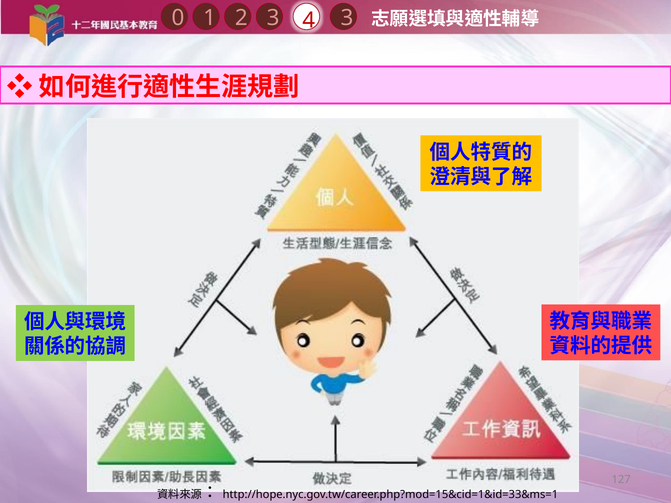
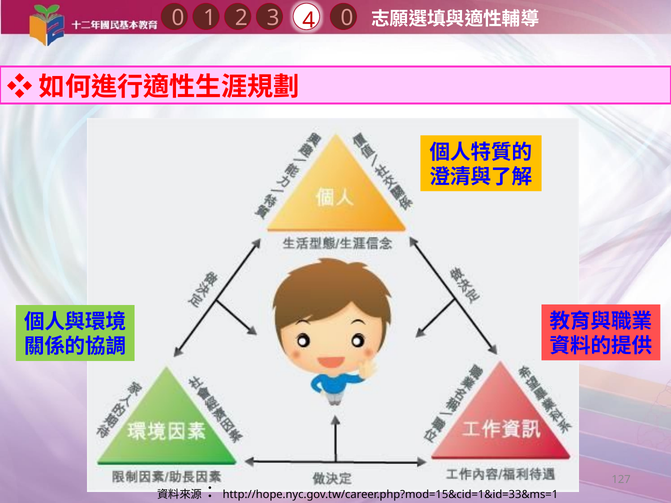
3 3: 3 -> 0
